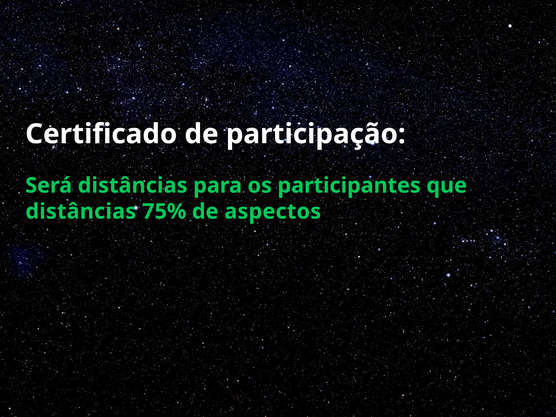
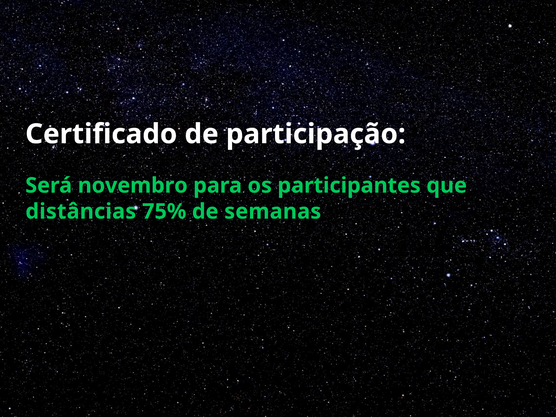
Será distâncias: distâncias -> novembro
aspectos: aspectos -> semanas
